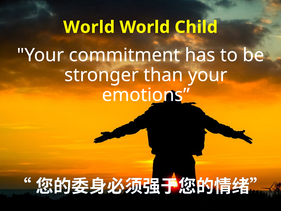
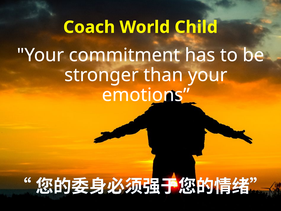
World at (89, 27): World -> Coach
